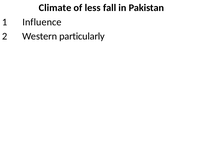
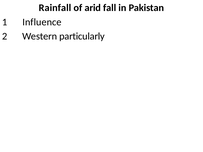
Climate: Climate -> Rainfall
less: less -> arid
